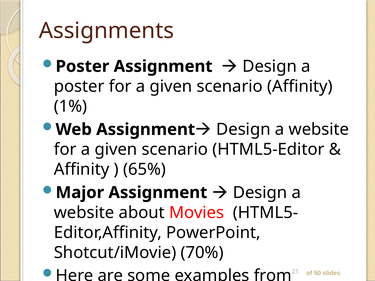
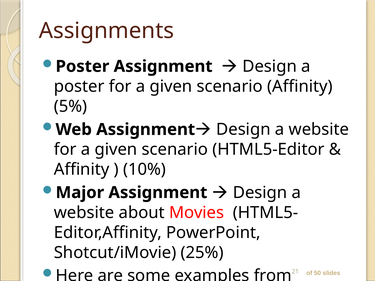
1%: 1% -> 5%
65%: 65% -> 10%
70%: 70% -> 25%
